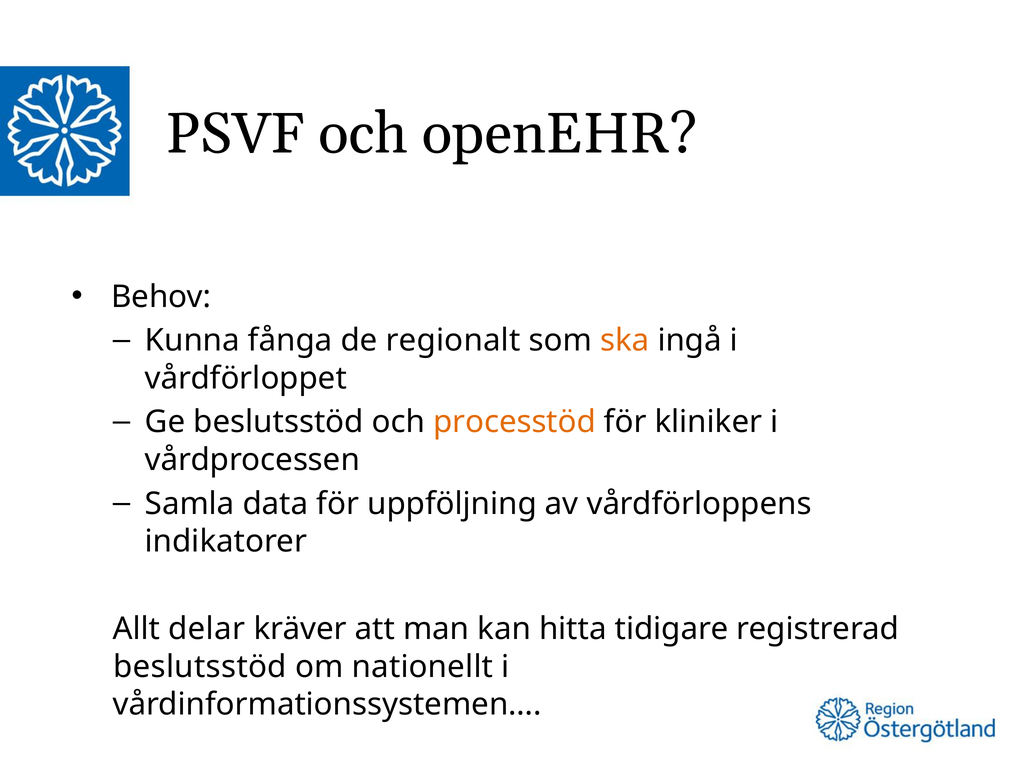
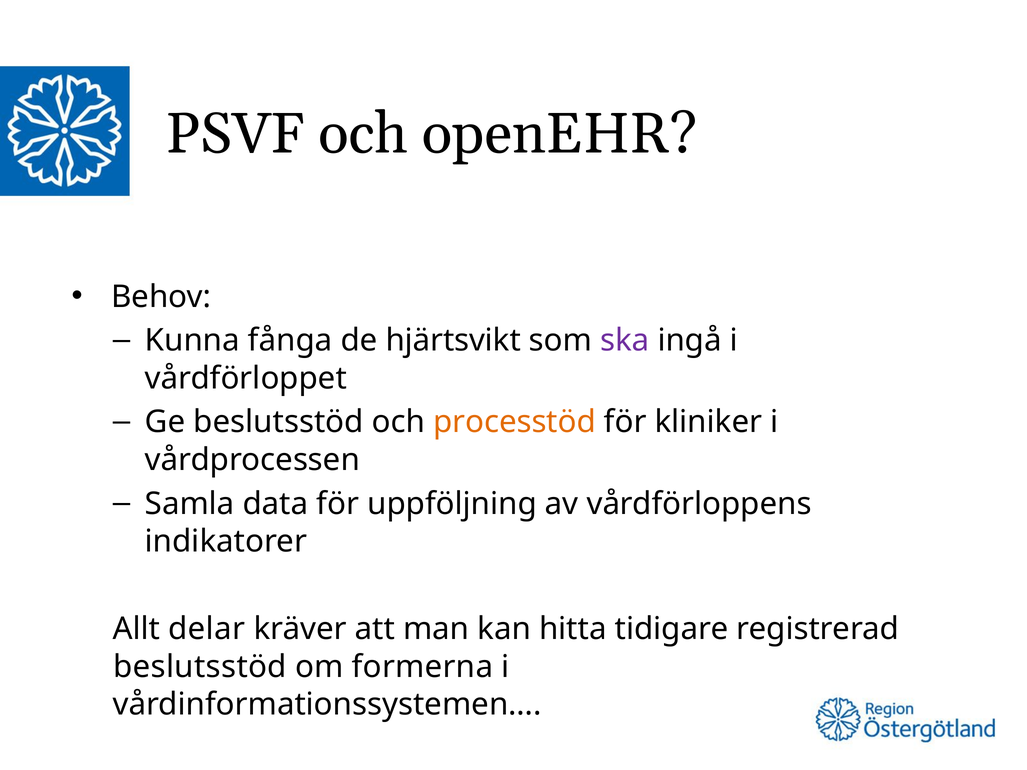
regionalt: regionalt -> hjärtsvikt
ska colour: orange -> purple
nationellt: nationellt -> formerna
